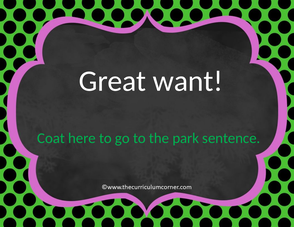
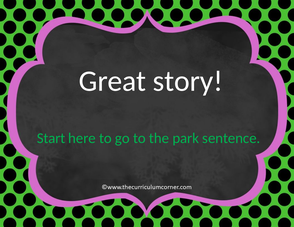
want: want -> story
Coat: Coat -> Start
